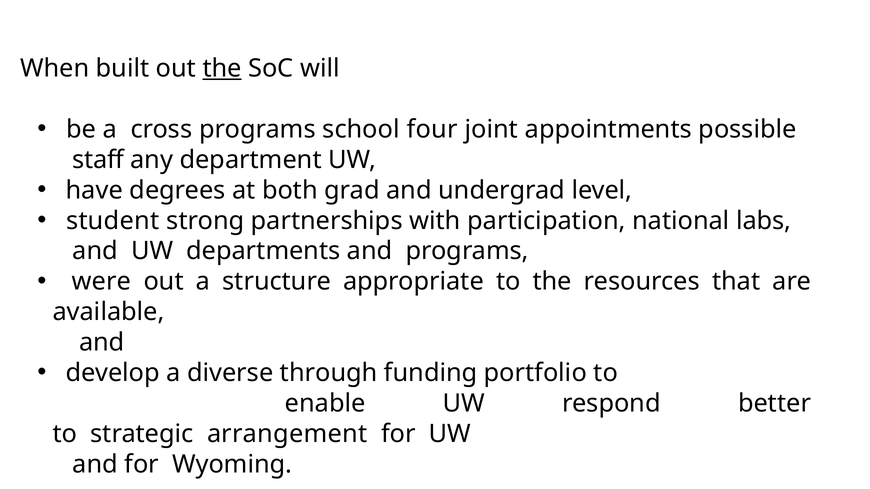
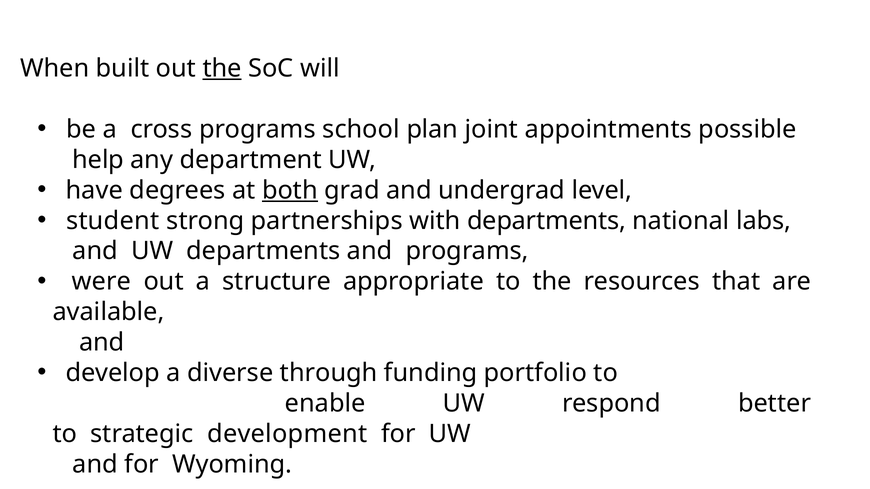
four: four -> plan
staff: staff -> help
both underline: none -> present
with participation: participation -> departments
arrangement: arrangement -> development
